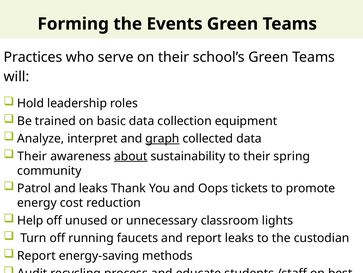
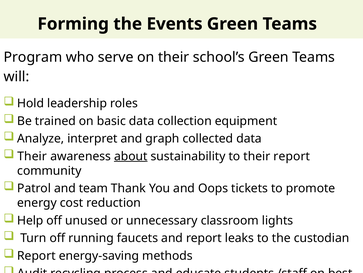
Practices at (33, 57): Practices -> Program
graph underline: present -> none
their spring: spring -> report
and leaks: leaks -> team
